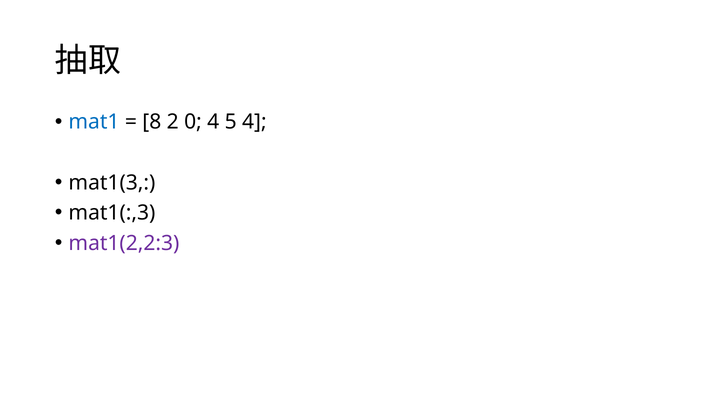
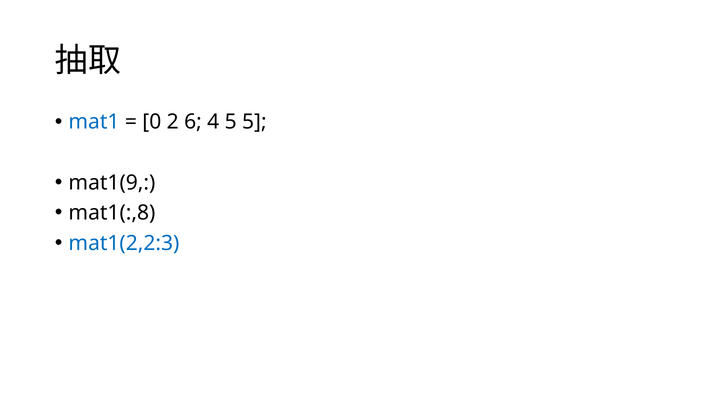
8: 8 -> 0
0: 0 -> 6
5 4: 4 -> 5
mat1(3: mat1(3 -> mat1(9
mat1(:,3: mat1(:,3 -> mat1(:,8
mat1(2,2:3 colour: purple -> blue
